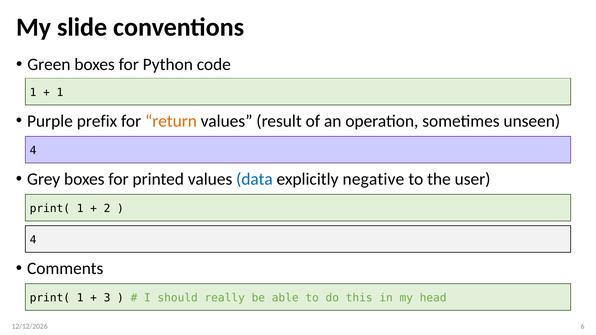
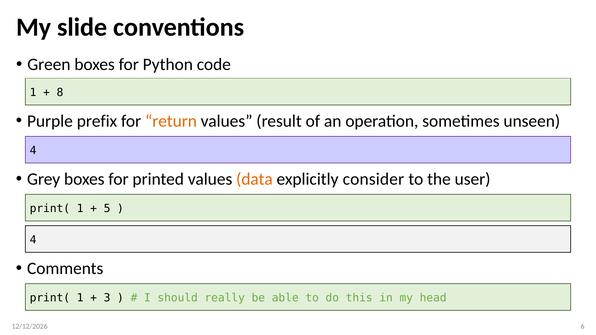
1 at (60, 92): 1 -> 8
data colour: blue -> orange
negative: negative -> consider
2: 2 -> 5
